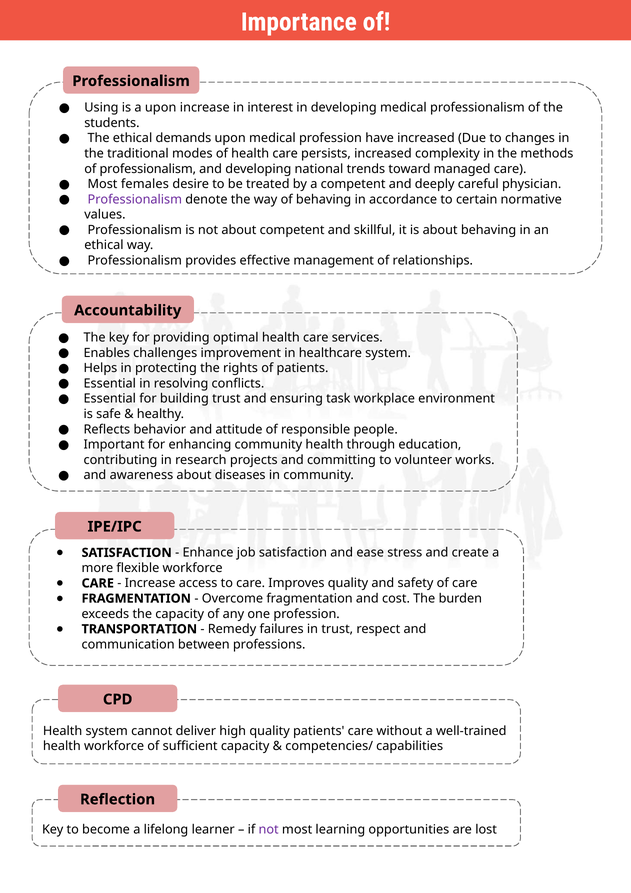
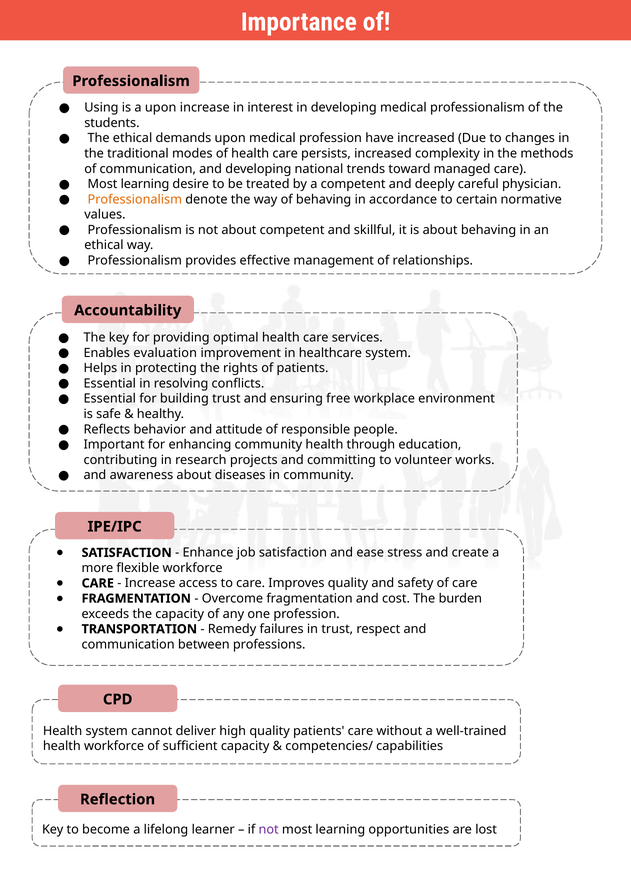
of professionalism: professionalism -> communication
females at (145, 184): females -> learning
Professionalism at (135, 199) colour: purple -> orange
challenges: challenges -> evaluation
task: task -> free
